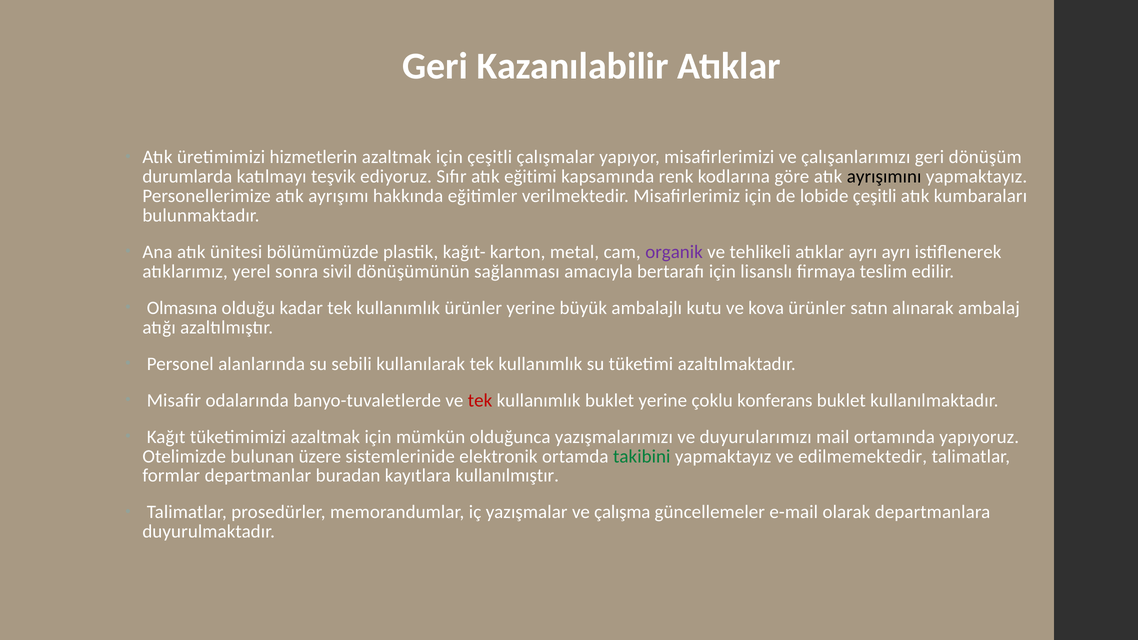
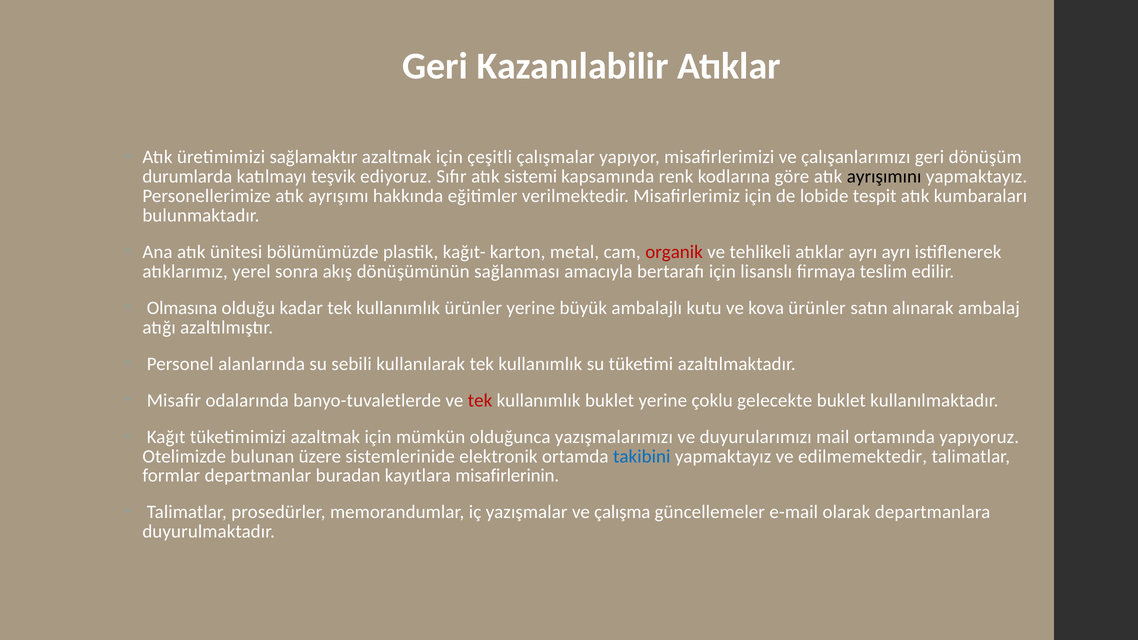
hizmetlerin: hizmetlerin -> sağlamaktır
eğitimi: eğitimi -> sistemi
lobide çeşitli: çeşitli -> tespit
organik colour: purple -> red
sivil: sivil -> akış
konferans: konferans -> gelecekte
takibini colour: green -> blue
kullanılmıştır: kullanılmıştır -> misafirlerinin
